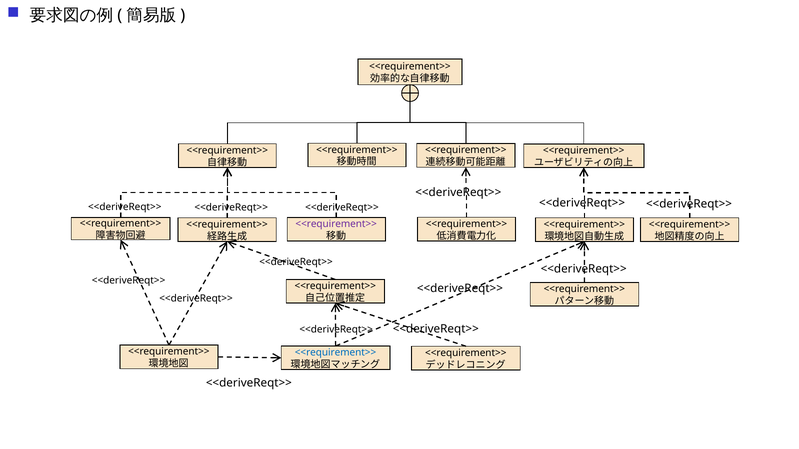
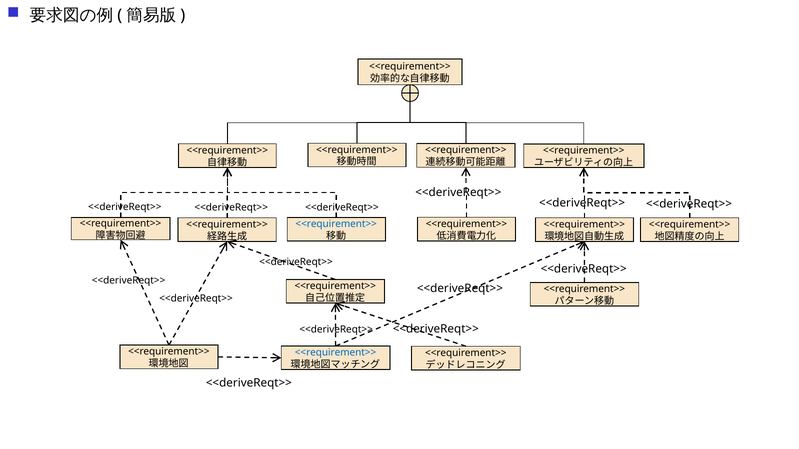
<<requirement>> at (336, 224) colour: purple -> blue
